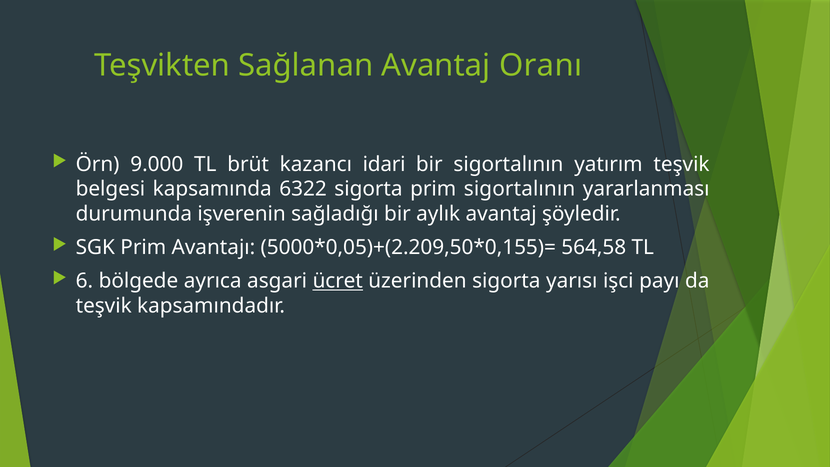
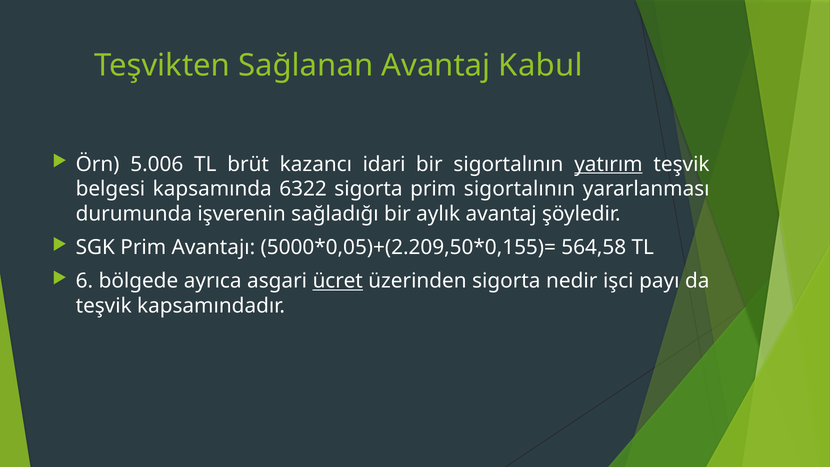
Oranı: Oranı -> Kabul
9.000: 9.000 -> 5.006
yatırım underline: none -> present
yarısı: yarısı -> nedir
